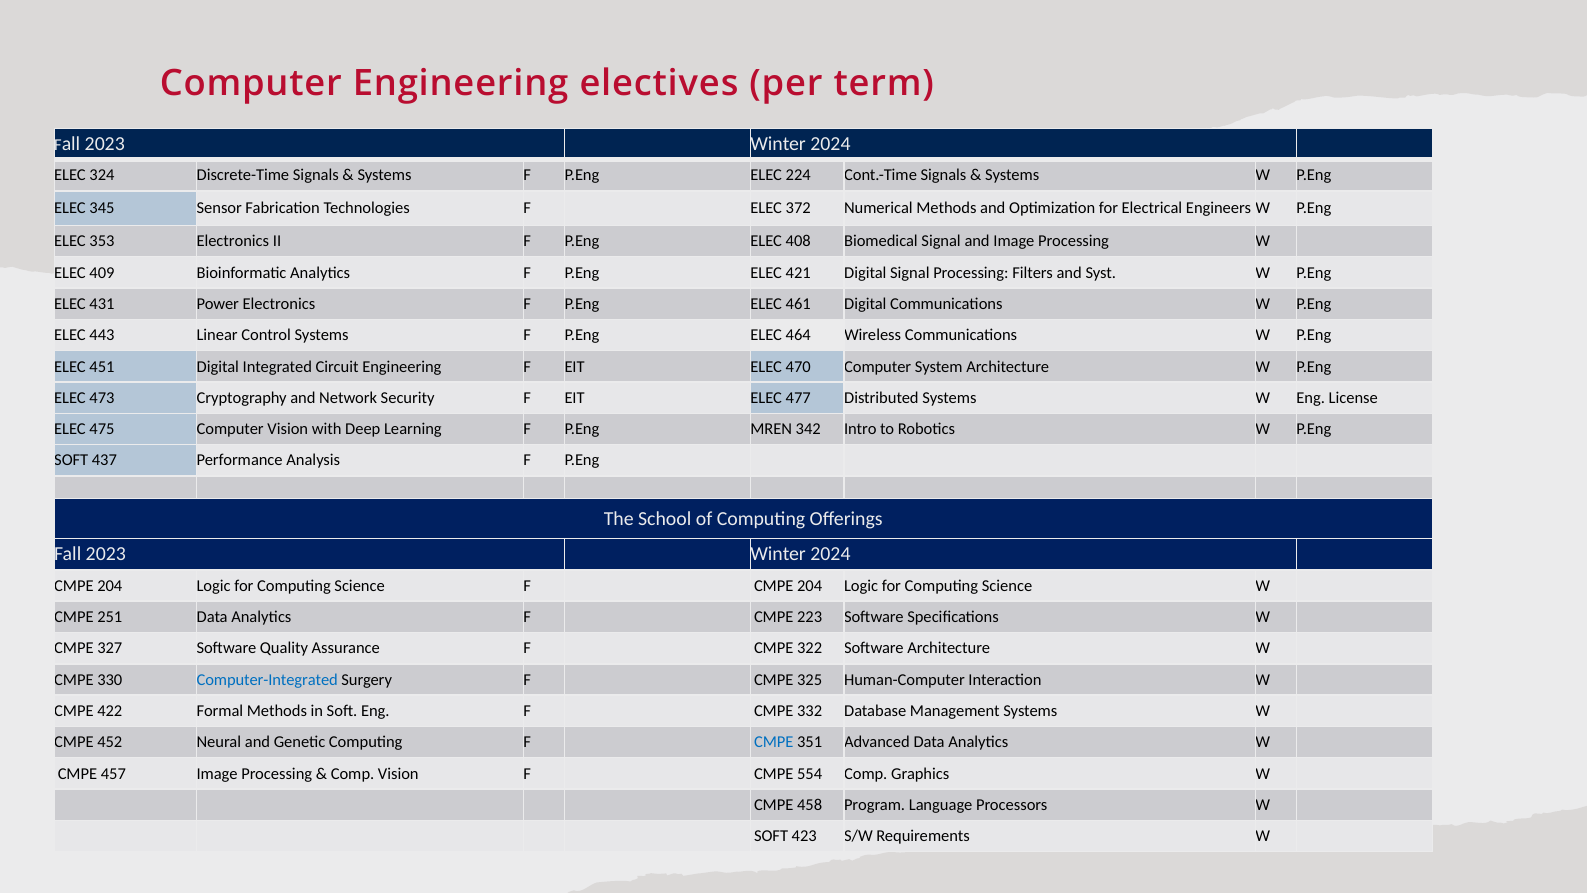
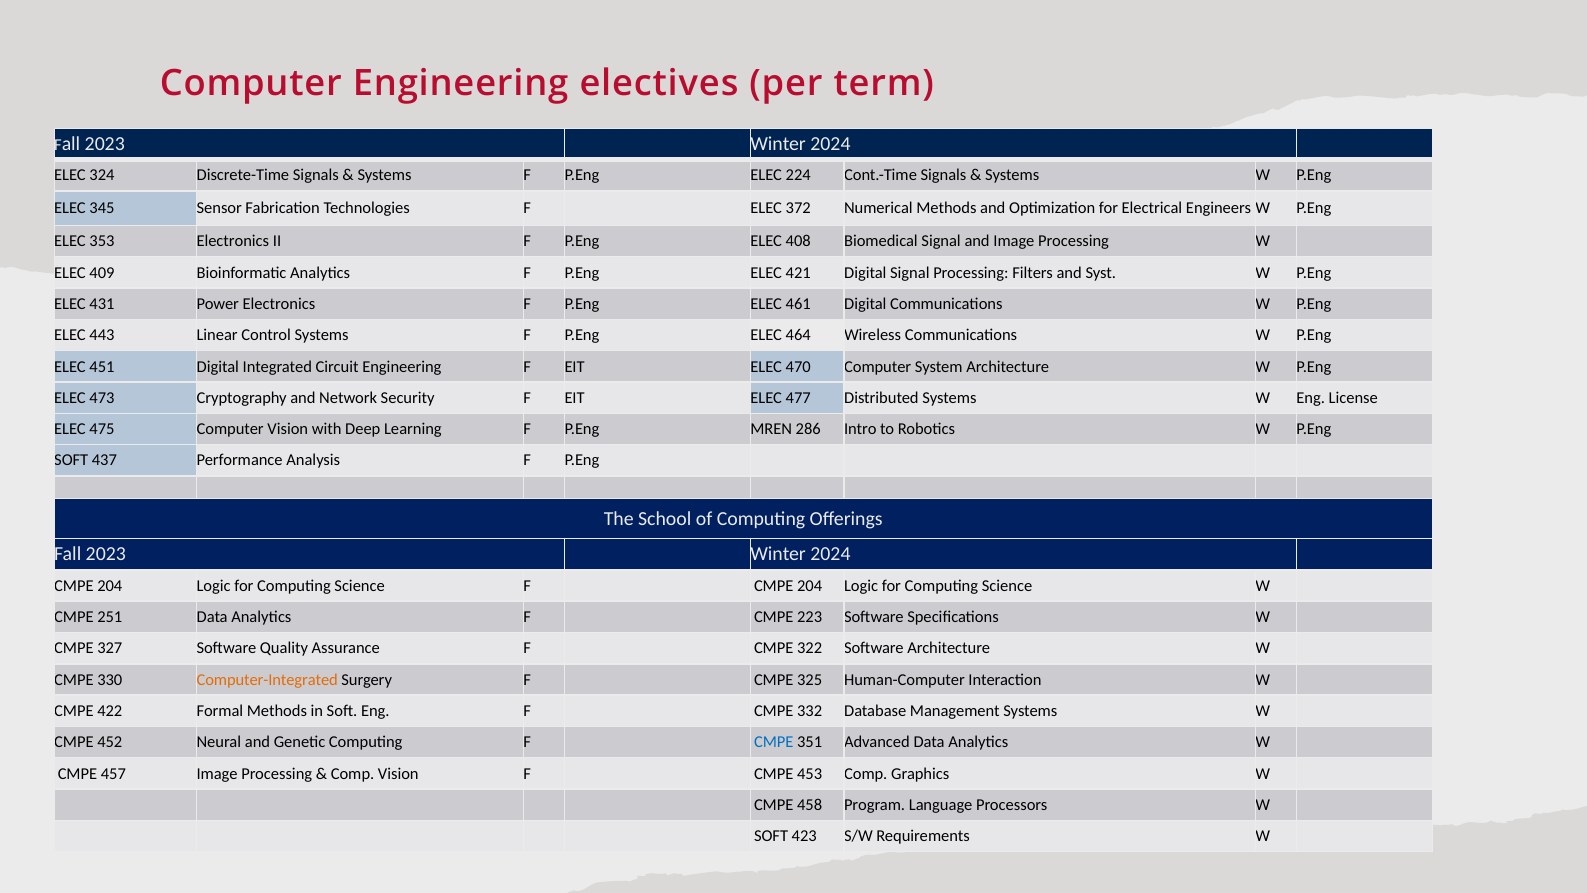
342: 342 -> 286
Computer-Integrated colour: blue -> orange
554: 554 -> 453
